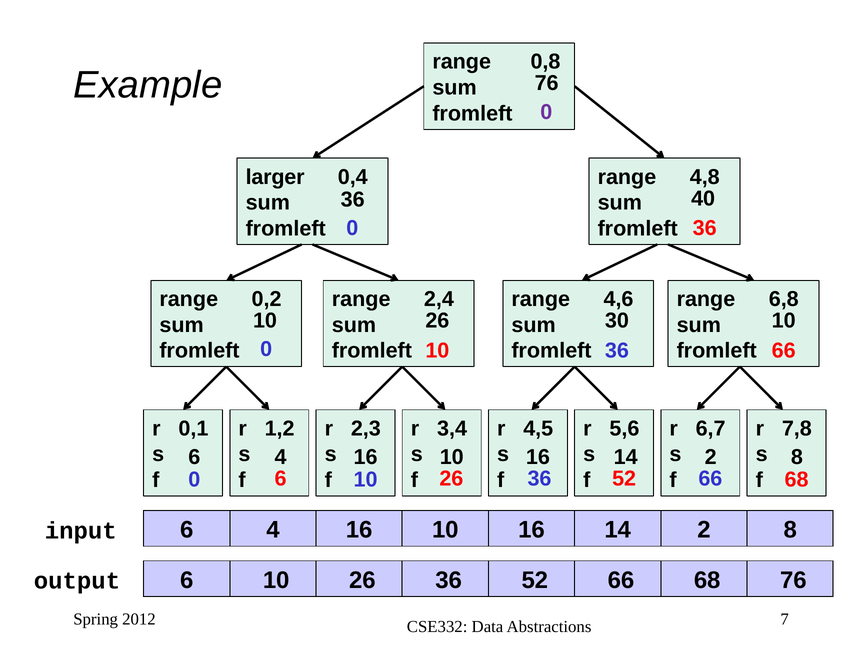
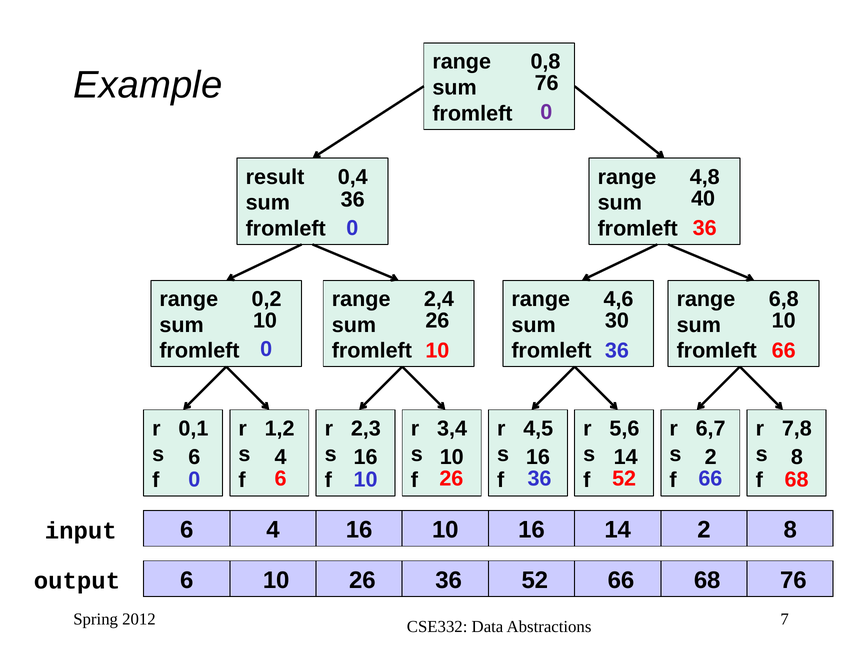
larger: larger -> result
